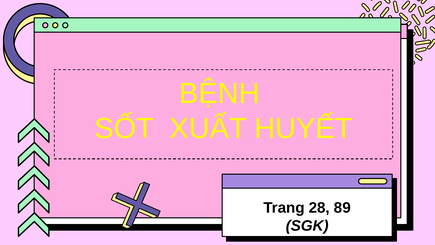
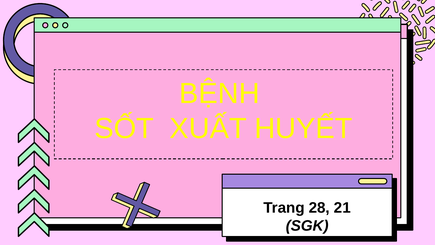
89: 89 -> 21
